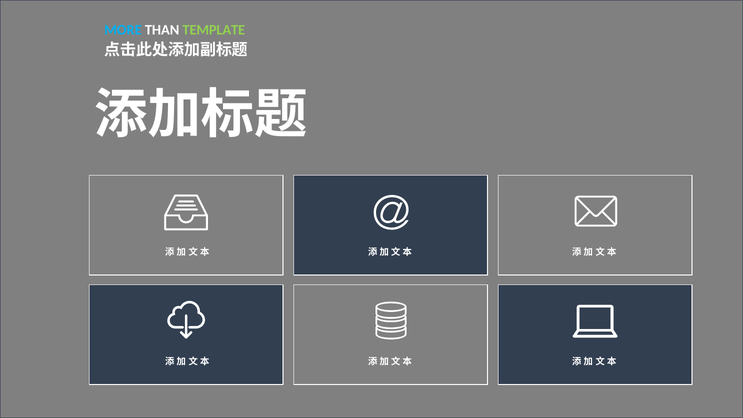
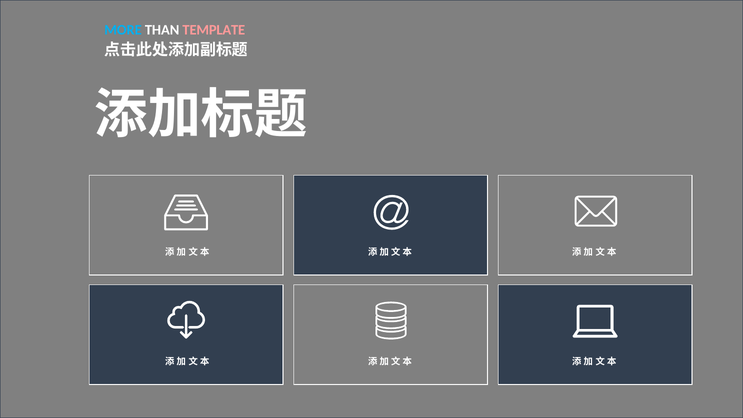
TEMPLATE colour: light green -> pink
